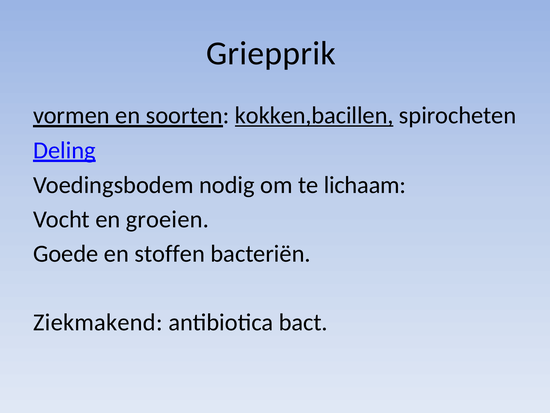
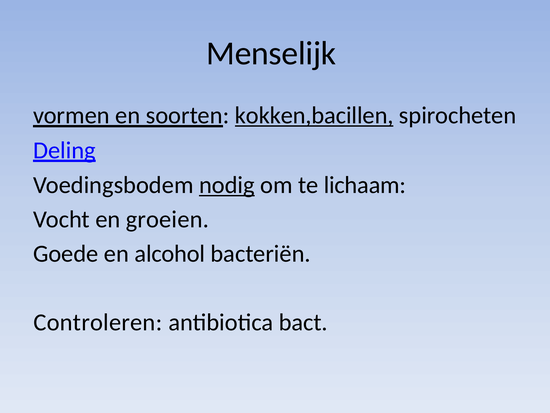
Griepprik: Griepprik -> Menselijk
nodig underline: none -> present
stoffen: stoffen -> alcohol
Ziekmakend: Ziekmakend -> Controleren
